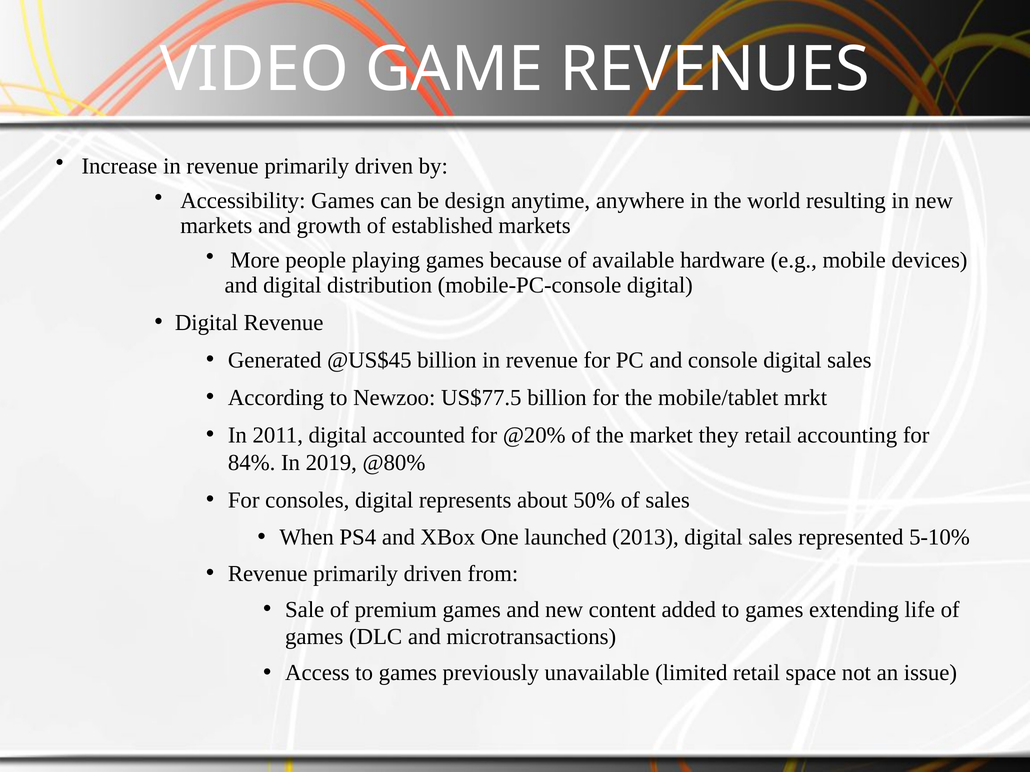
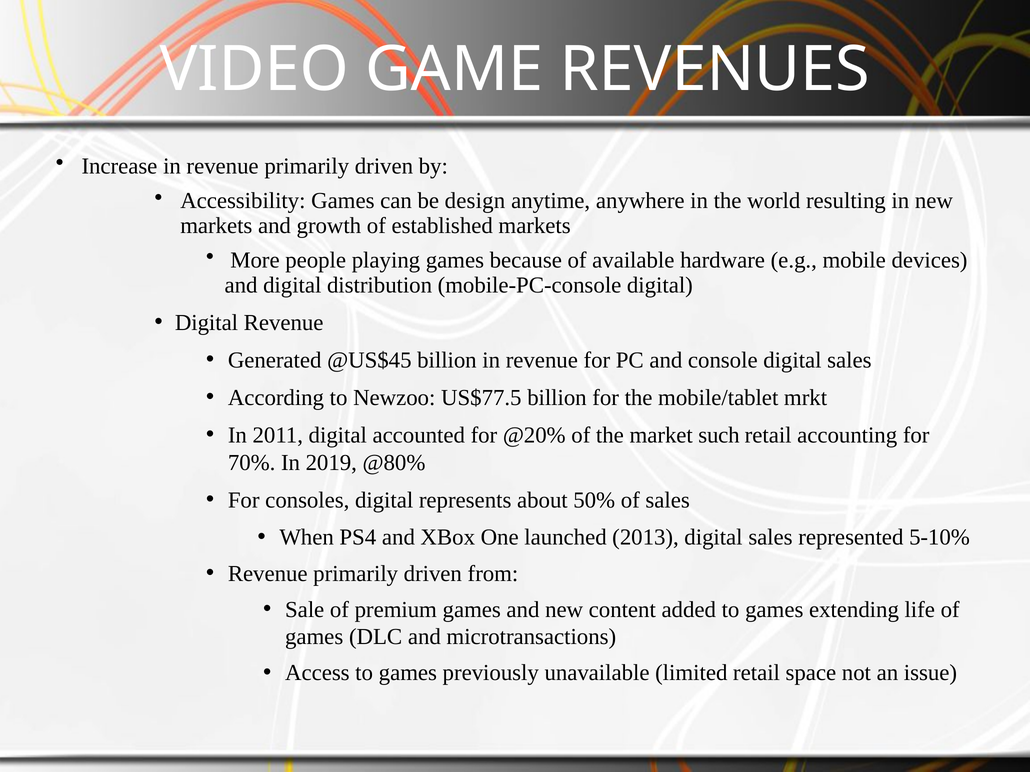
they: they -> such
84%: 84% -> 70%
